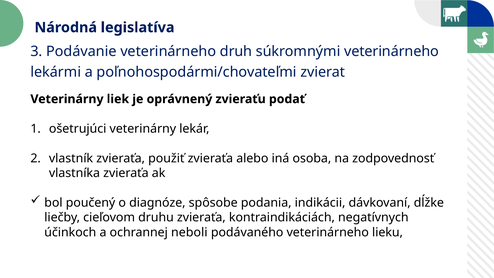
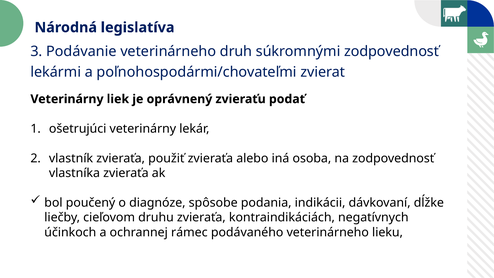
súkromnými veterinárneho: veterinárneho -> zodpovednosť
neboli: neboli -> rámec
